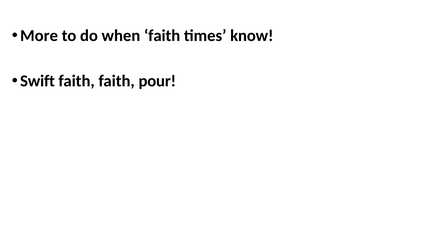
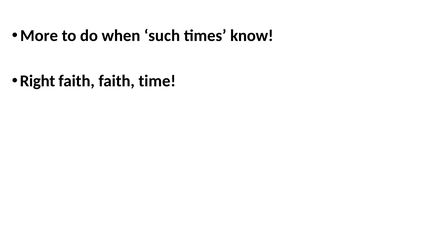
when faith: faith -> such
Swift: Swift -> Right
pour: pour -> time
